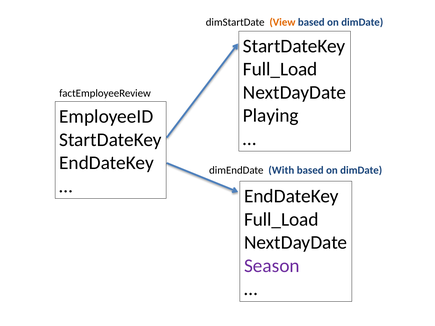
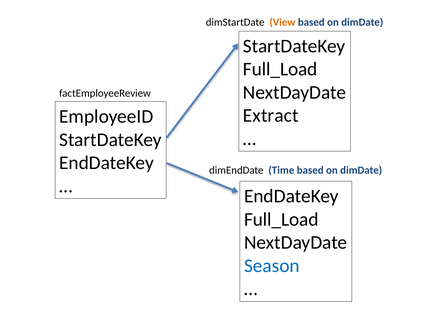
Playing: Playing -> Extract
With: With -> Time
Season colour: purple -> blue
